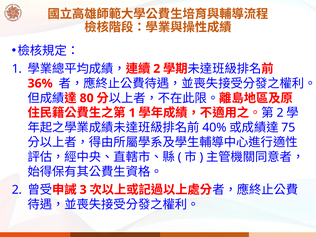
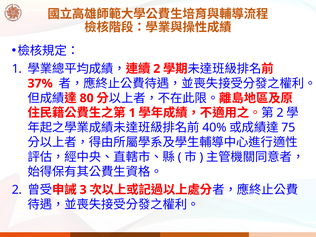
36%: 36% -> 37%
